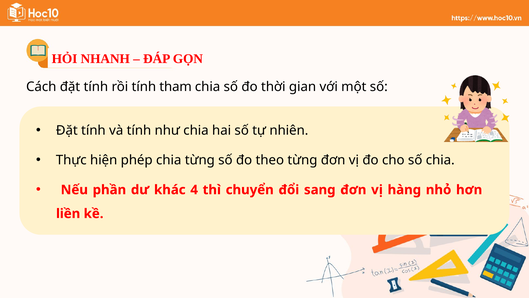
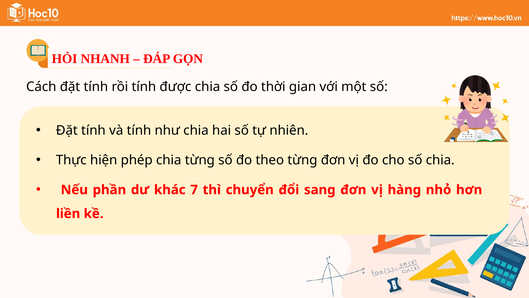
tham: tham -> được
4: 4 -> 7
